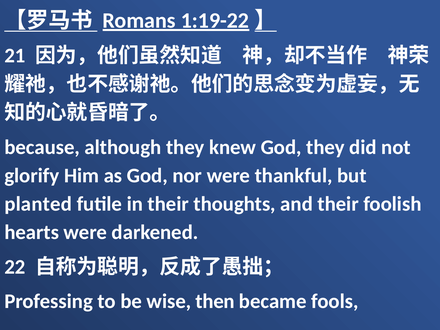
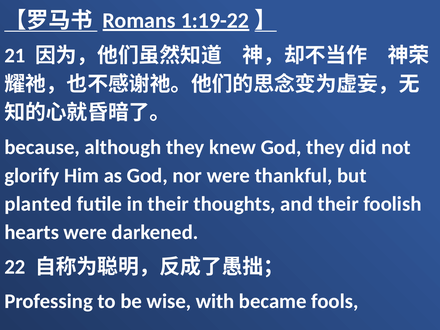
then: then -> with
